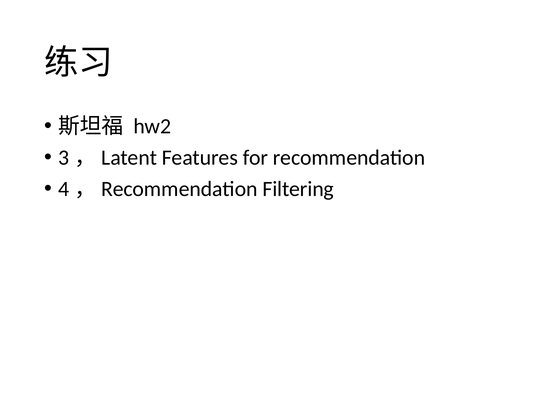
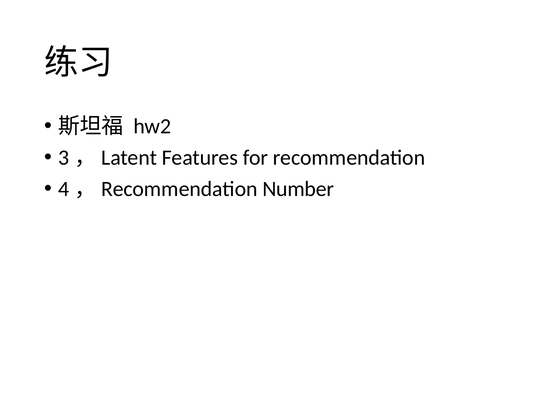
Filtering: Filtering -> Number
